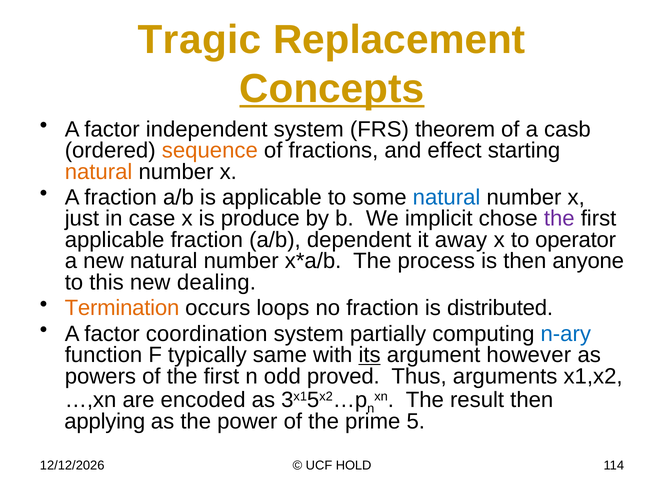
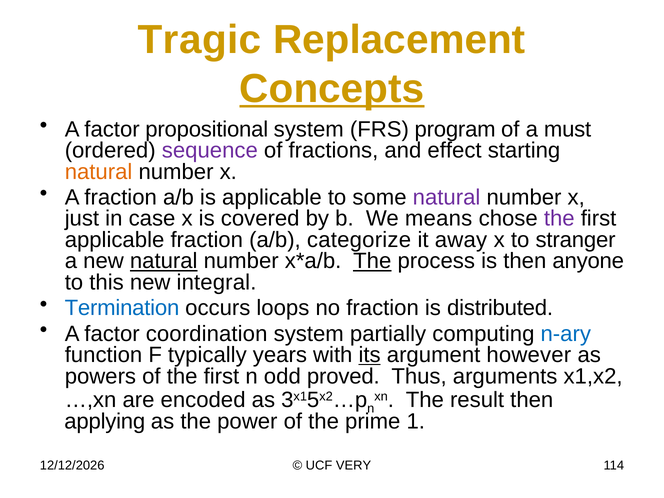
independent: independent -> propositional
theorem: theorem -> program
casb: casb -> must
sequence colour: orange -> purple
natural at (447, 197) colour: blue -> purple
produce: produce -> covered
implicit: implicit -> means
dependent: dependent -> categorize
operator: operator -> stranger
natural at (164, 261) underline: none -> present
The at (372, 261) underline: none -> present
dealing: dealing -> integral
Termination colour: orange -> blue
same: same -> years
5: 5 -> 1
HOLD: HOLD -> VERY
